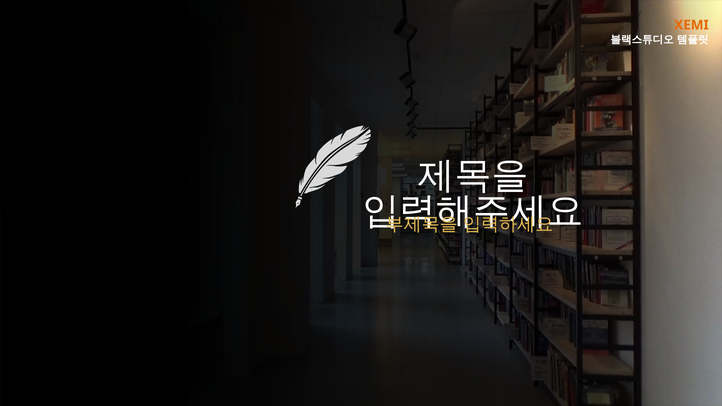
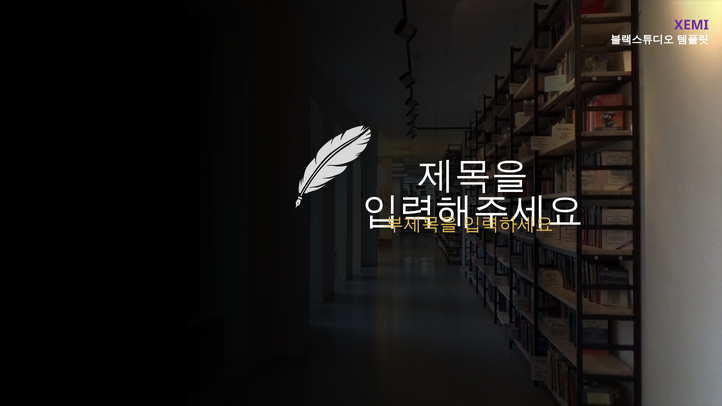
XEMI colour: orange -> purple
